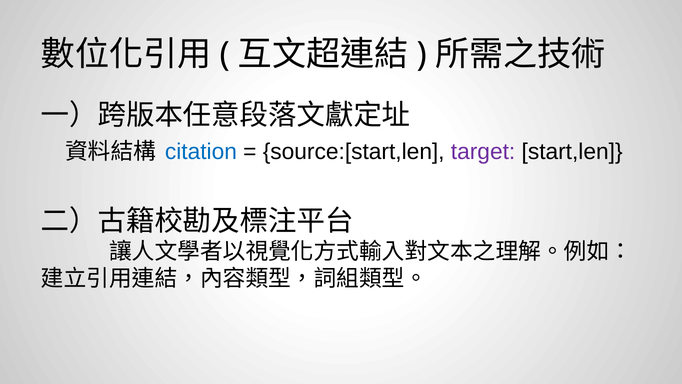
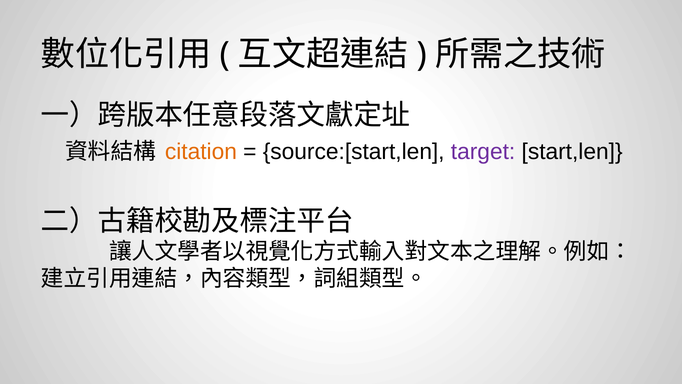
citation colour: blue -> orange
